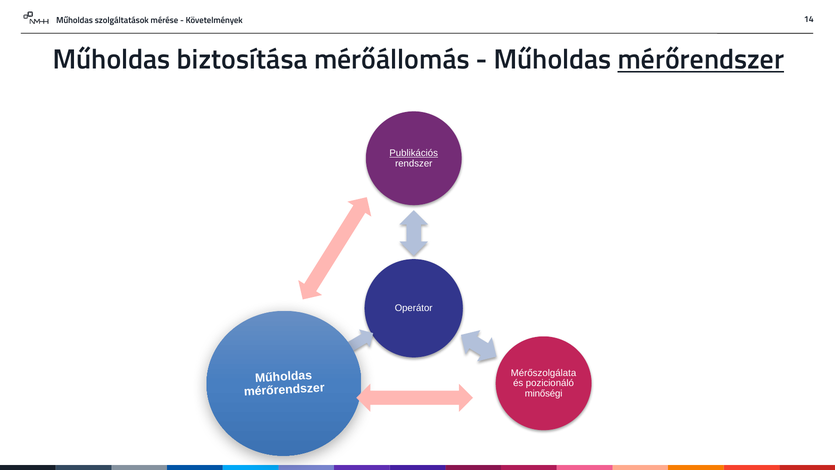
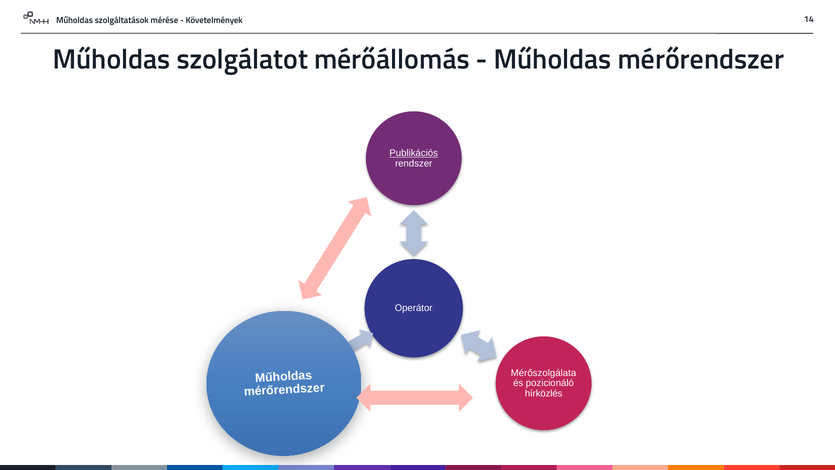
biztosítása: biztosítása -> szolgálatot
mérőrendszer at (701, 60) underline: present -> none
minőségi: minőségi -> hírközlés
